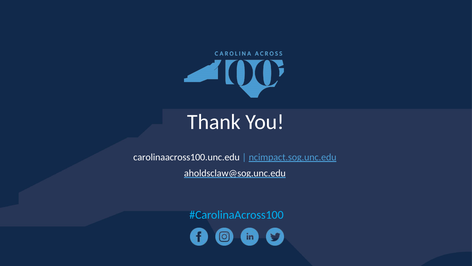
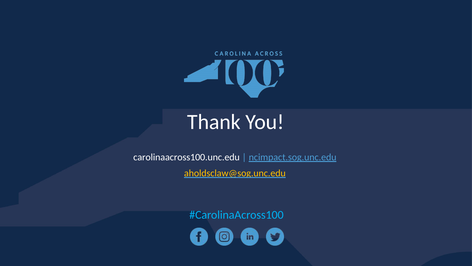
aholdsclaw@sog.unc.edu colour: white -> yellow
